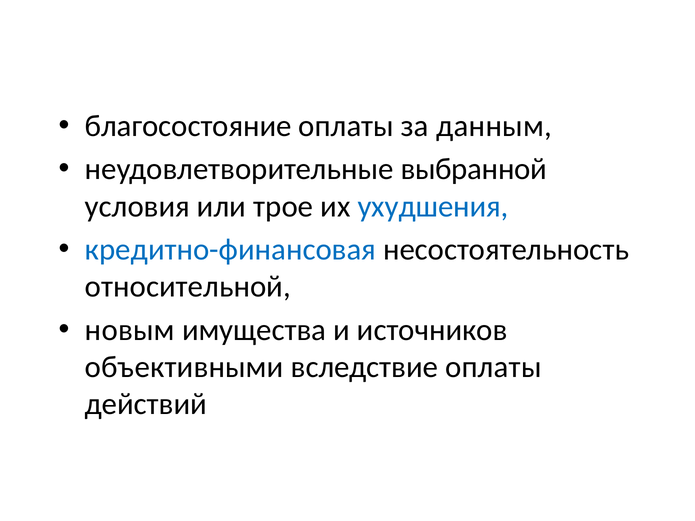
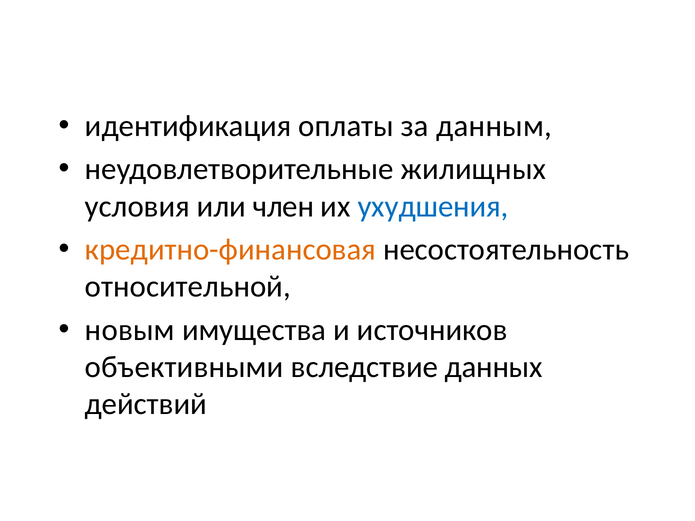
благосостояние: благосостояние -> идентификация
выбранной: выбранной -> жилищных
трое: трое -> член
кредитно-финансовая colour: blue -> orange
вследствие оплаты: оплаты -> данных
